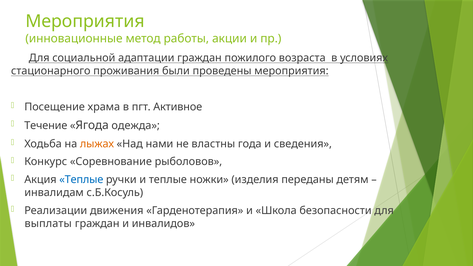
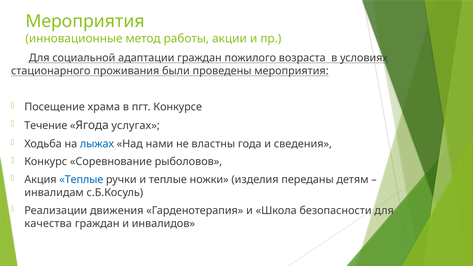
Активное: Активное -> Конкурсе
одежда: одежда -> услугах
лыжах colour: orange -> blue
выплаты: выплаты -> качества
